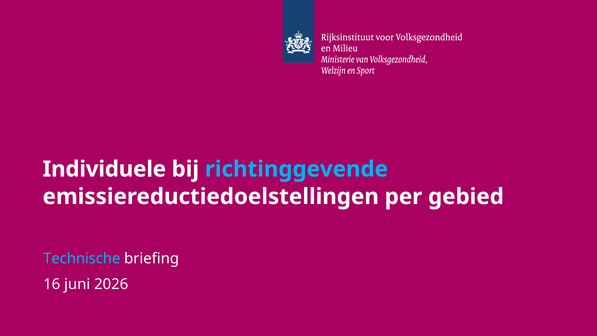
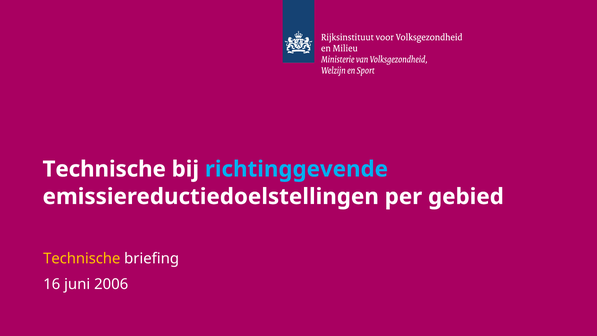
Individuele at (104, 169): Individuele -> Technische
Technische at (82, 258) colour: light blue -> yellow
2026: 2026 -> 2006
